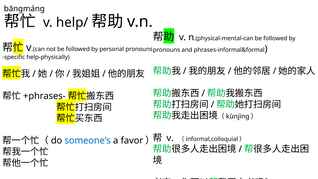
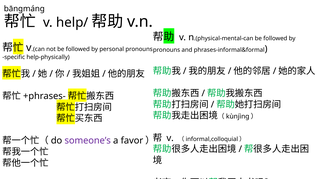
someone’s colour: blue -> purple
